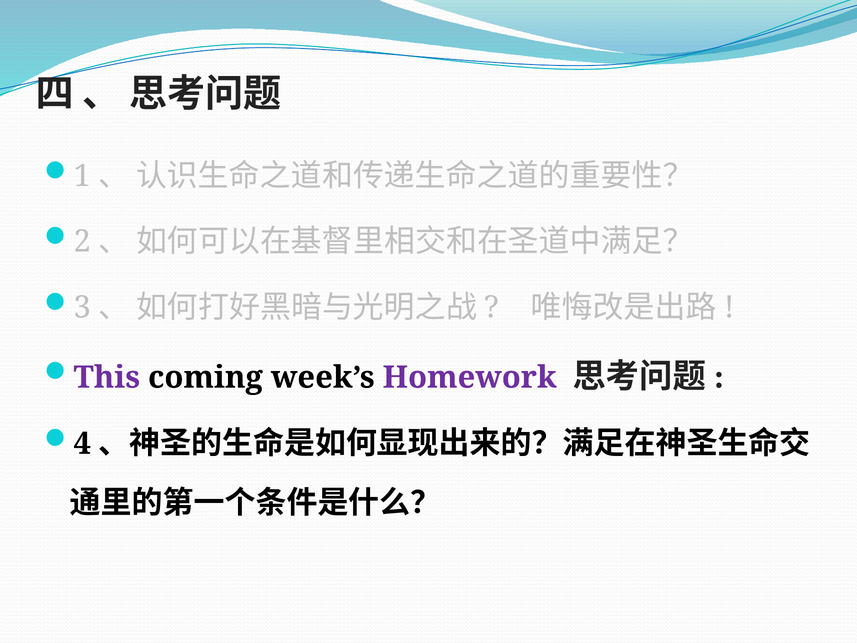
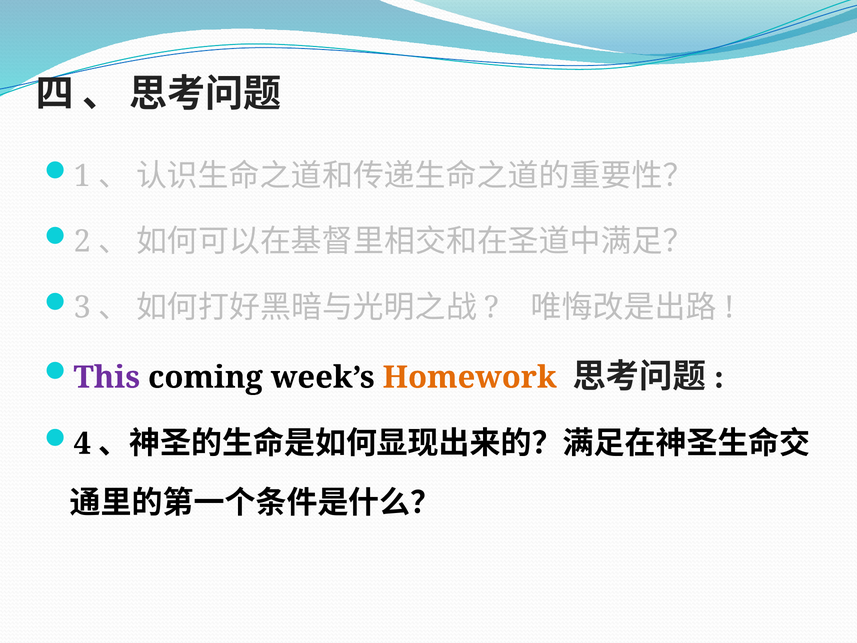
Homework colour: purple -> orange
